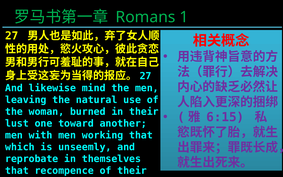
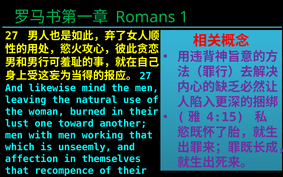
6:15: 6:15 -> 4:15
reprobate: reprobate -> affection
